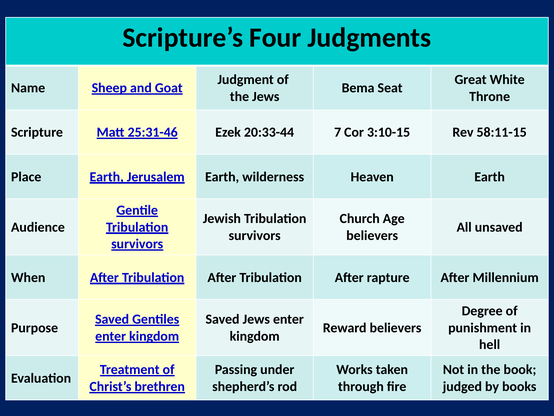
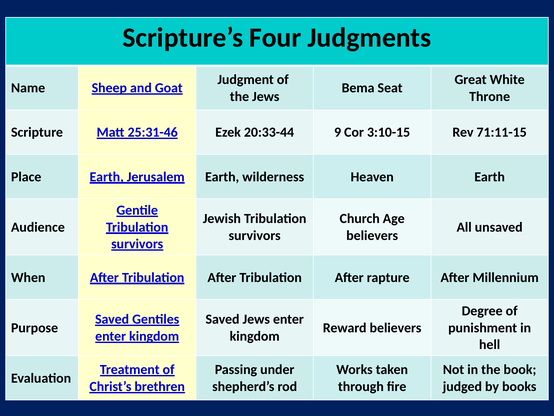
7: 7 -> 9
58:11-15: 58:11-15 -> 71:11-15
